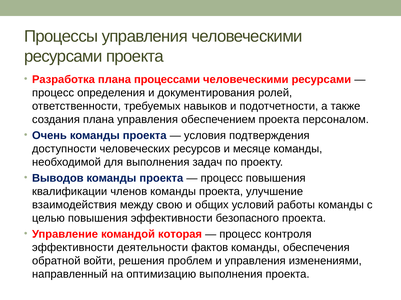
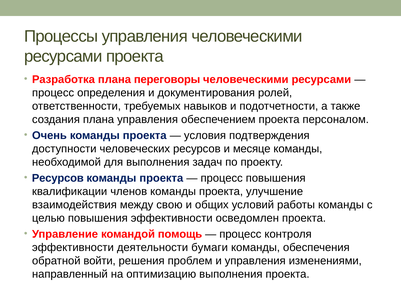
процессами: процессами -> переговоры
Выводов at (58, 179): Выводов -> Ресурсов
безопасного: безопасного -> осведомлен
которая: которая -> помощь
фактов: фактов -> бумаги
